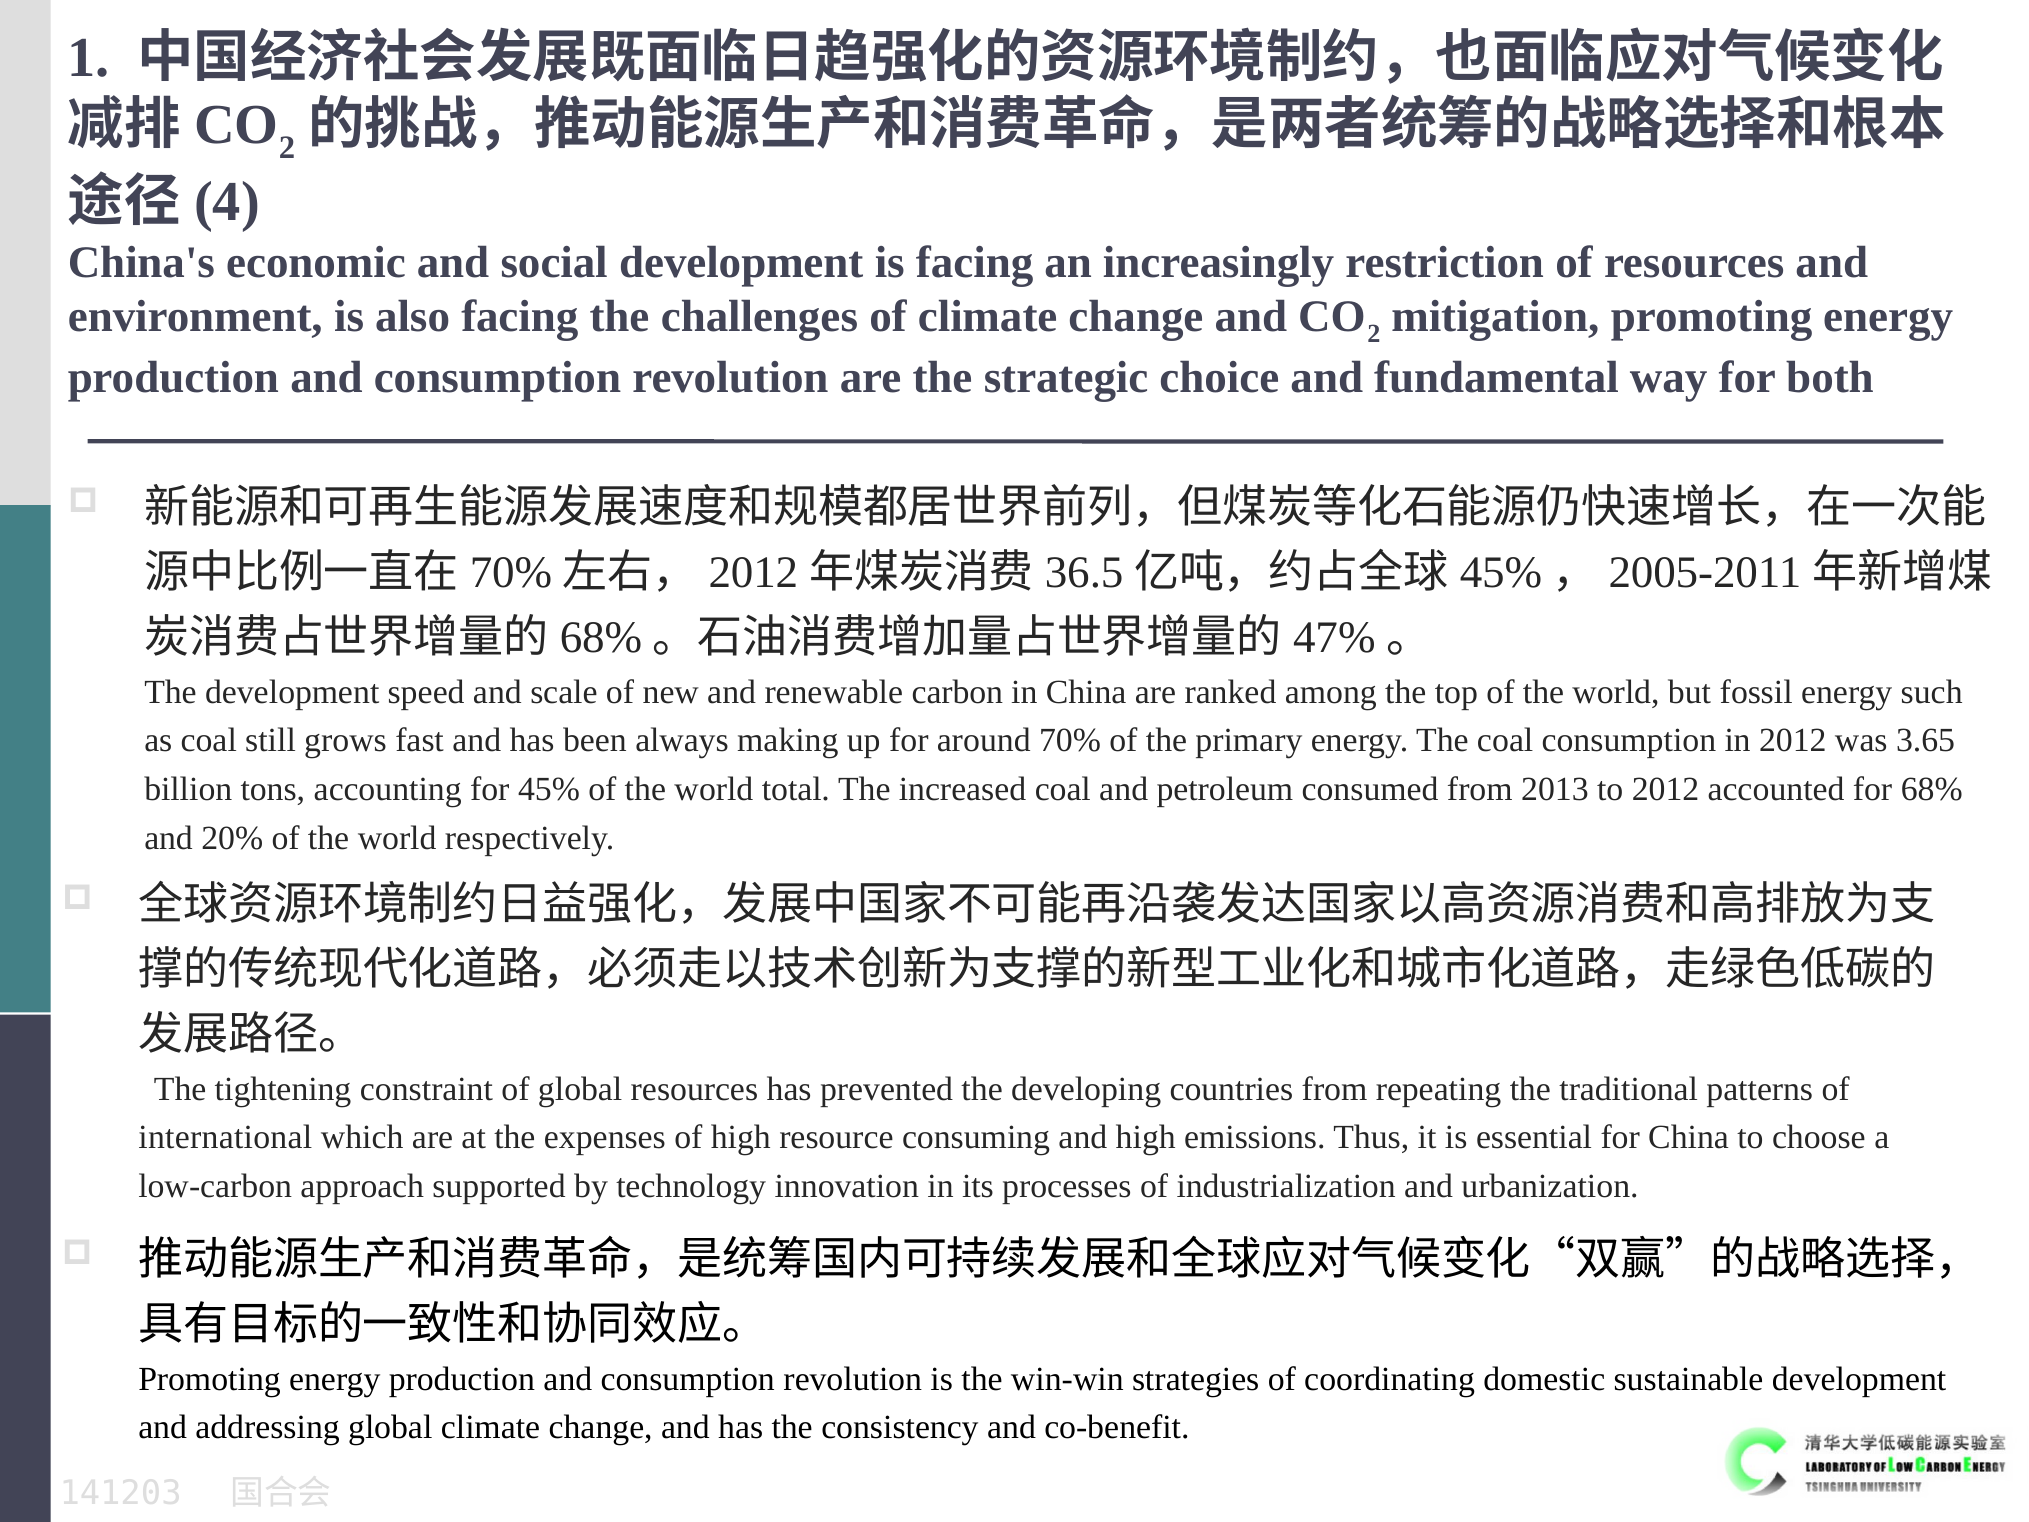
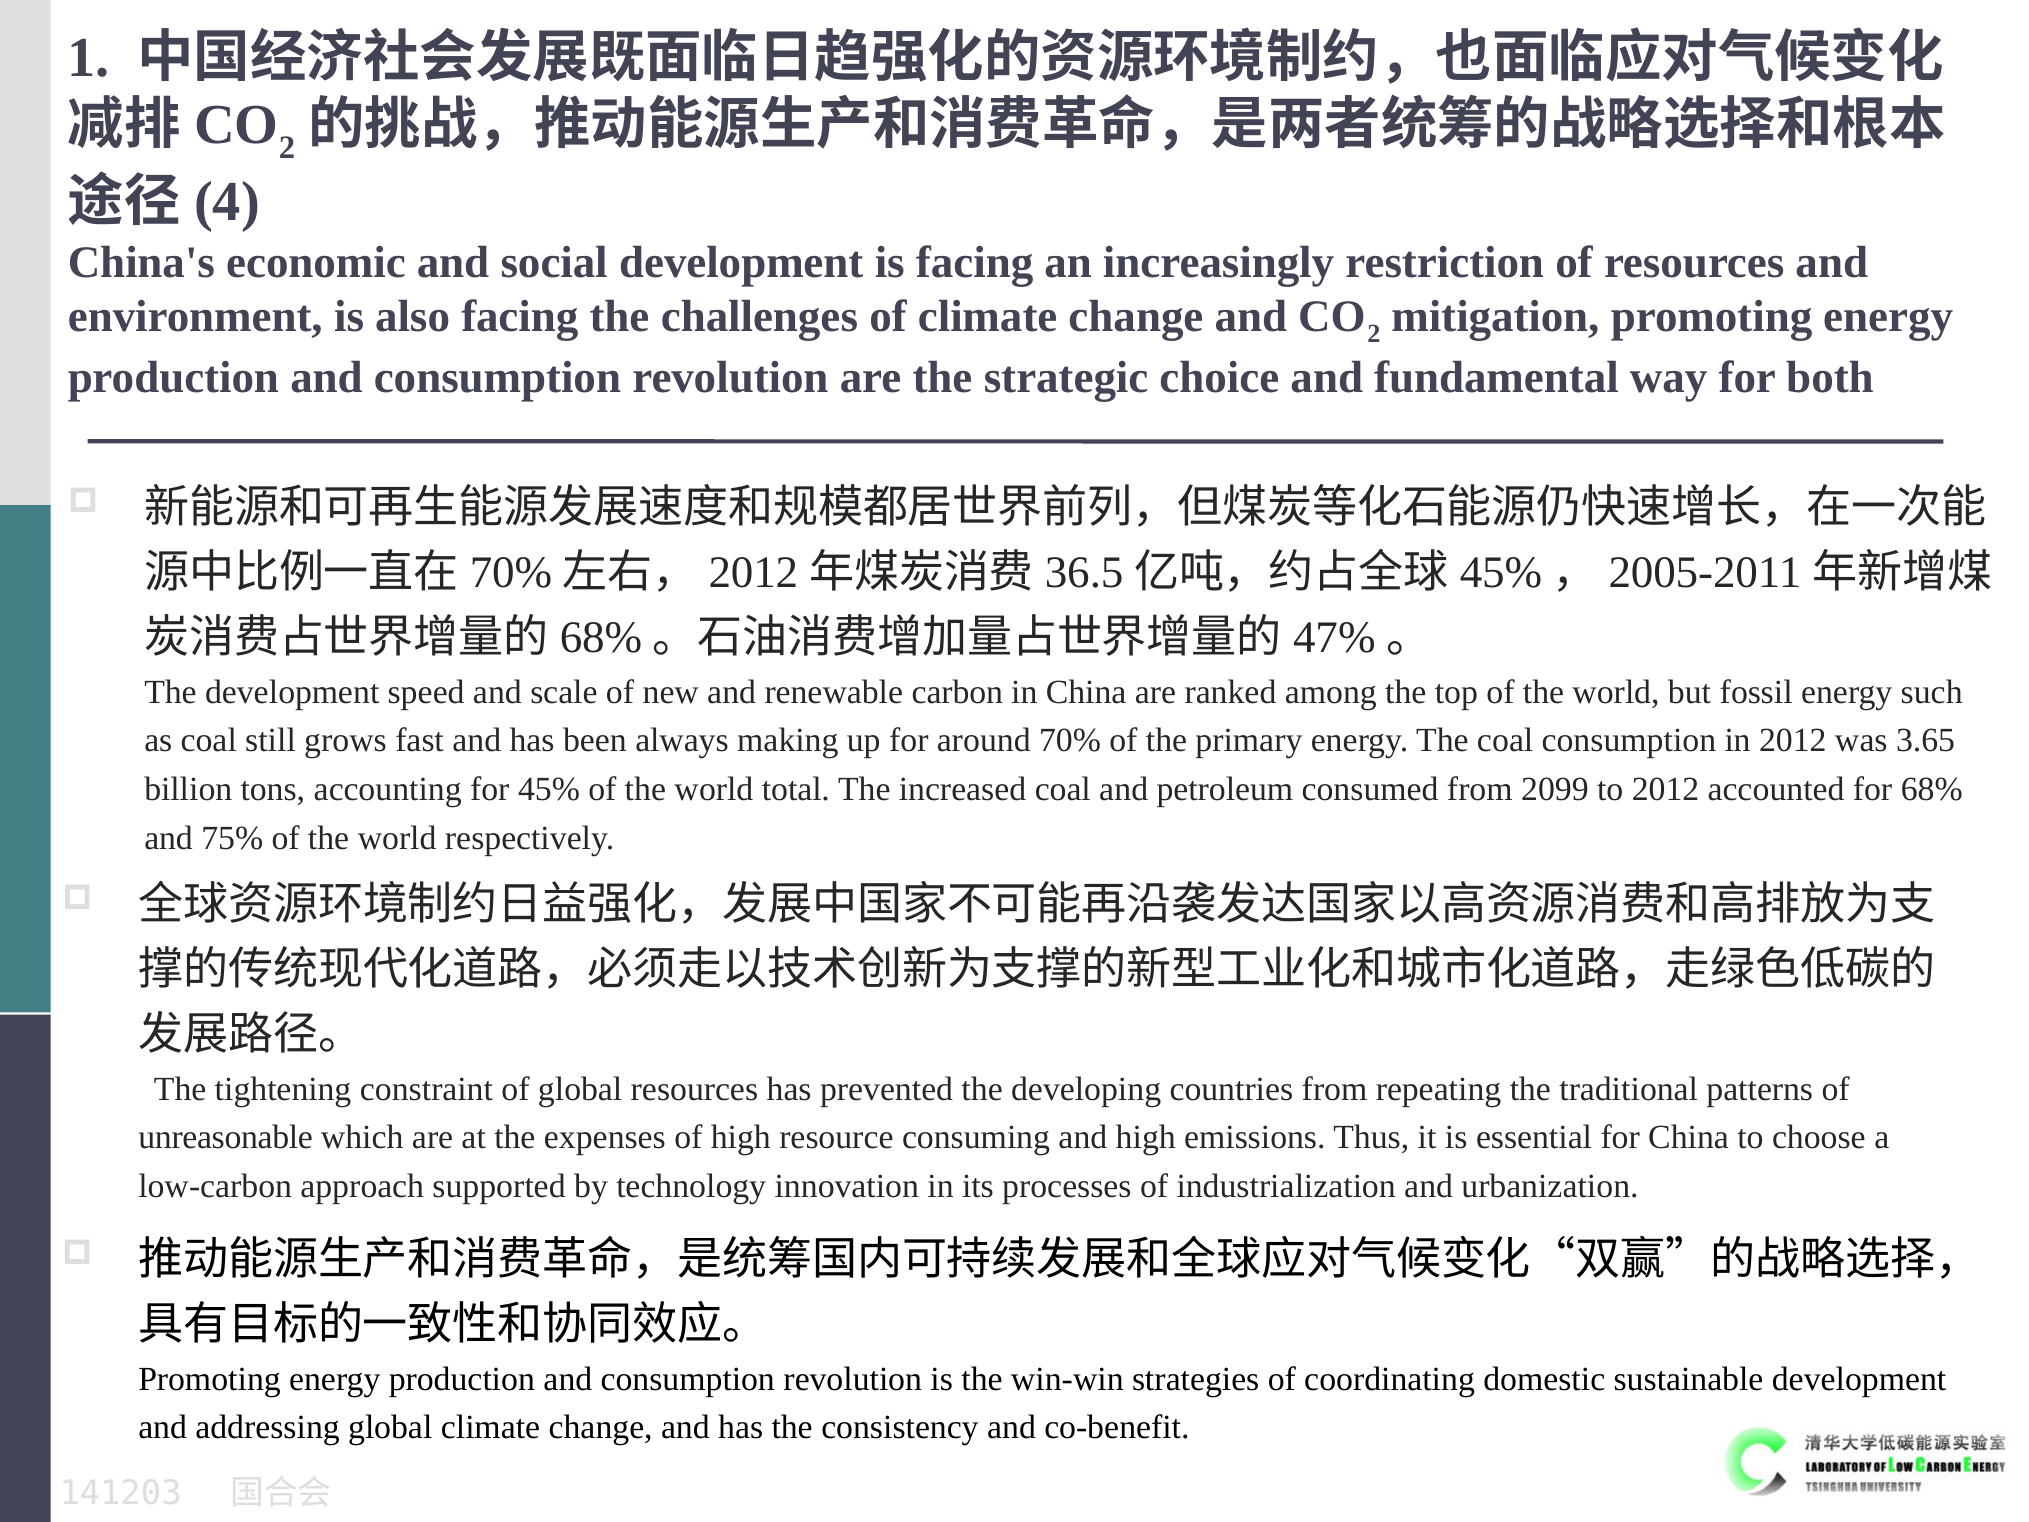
2013: 2013 -> 2099
20%: 20% -> 75%
international: international -> unreasonable
